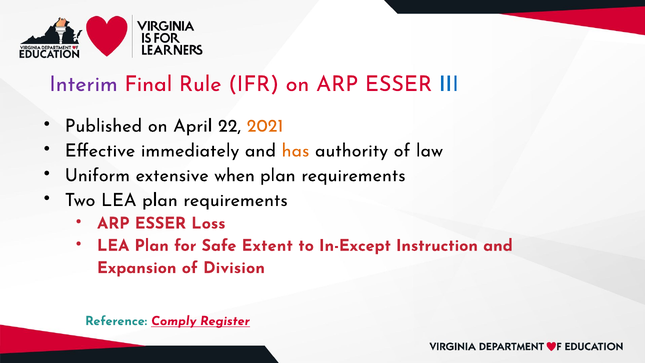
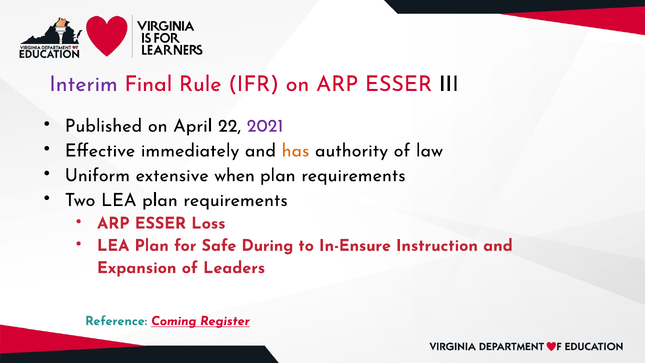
III colour: blue -> black
2021 colour: orange -> purple
Extent: Extent -> During
In-Except: In-Except -> In-Ensure
Division: Division -> Leaders
Comply: Comply -> Coming
